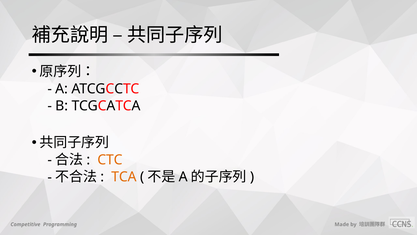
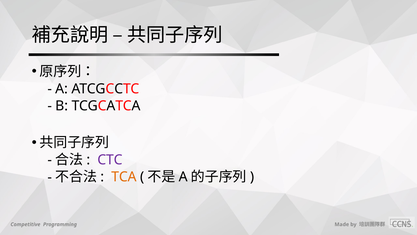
CTC colour: orange -> purple
